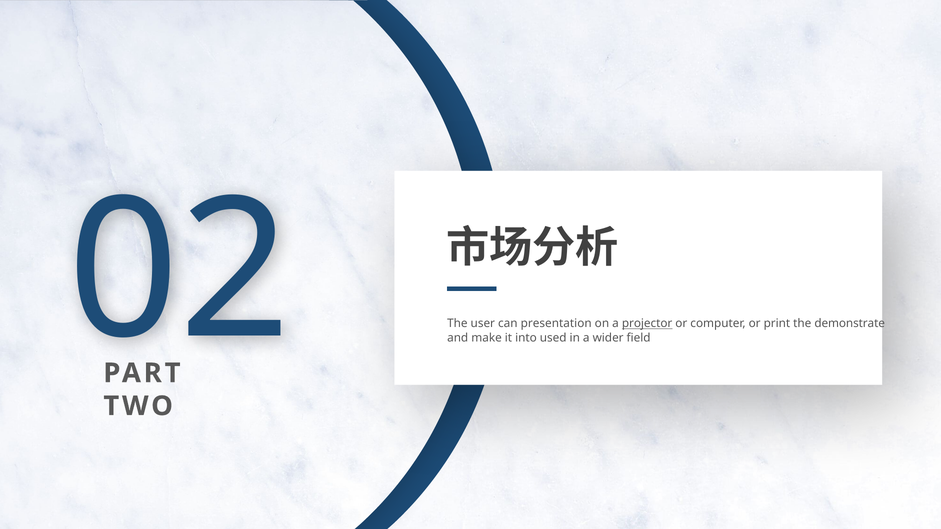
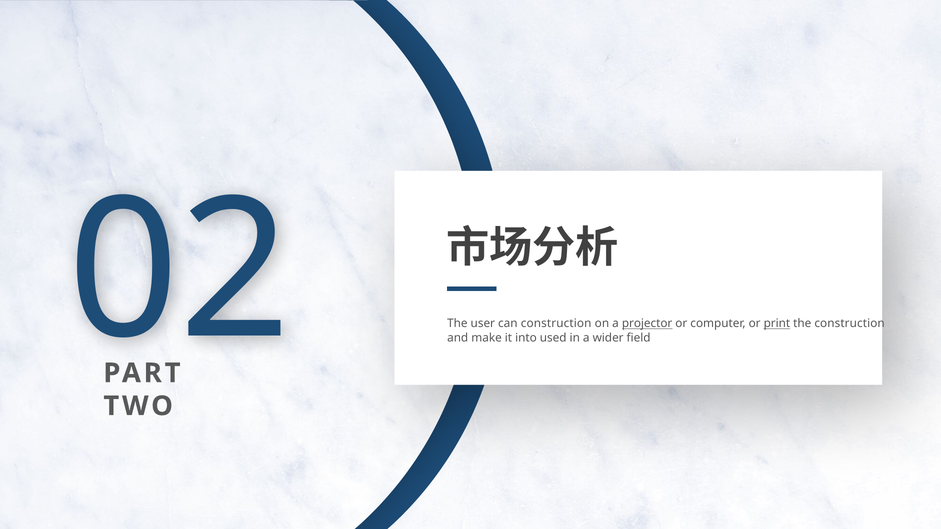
can presentation: presentation -> construction
print underline: none -> present
the demonstrate: demonstrate -> construction
